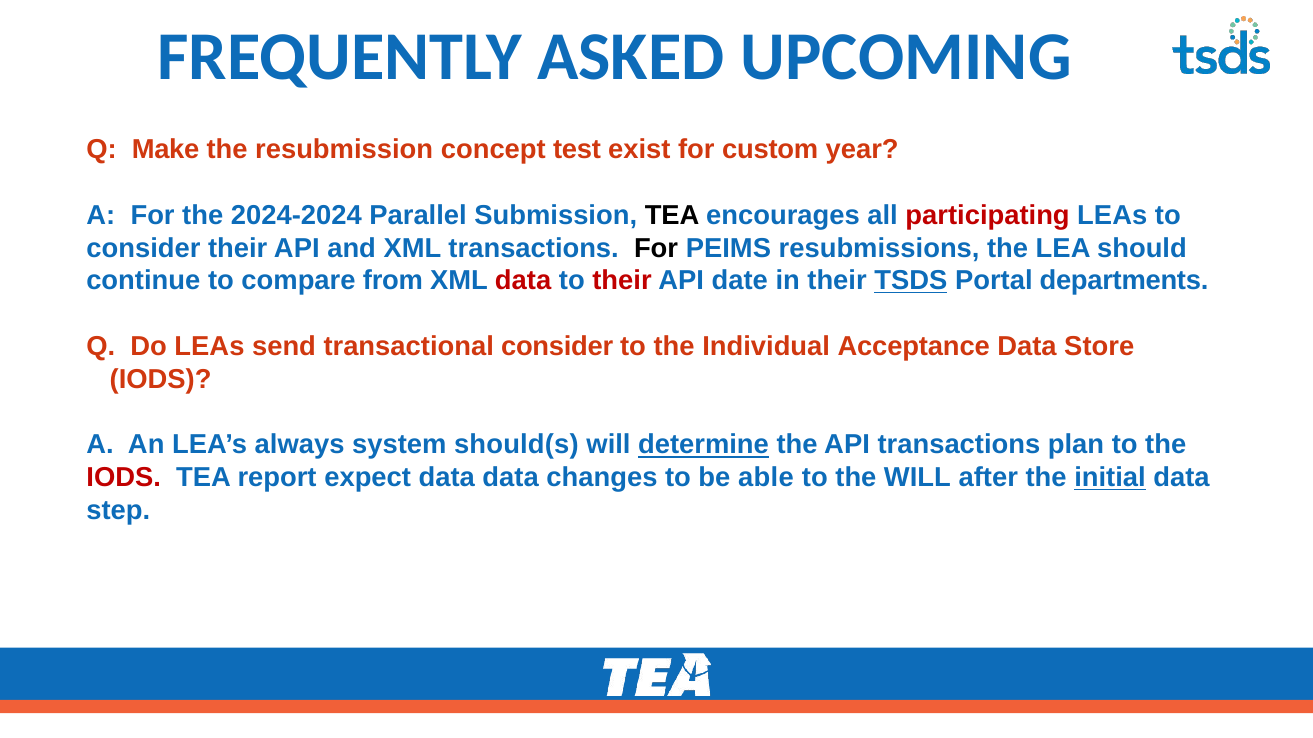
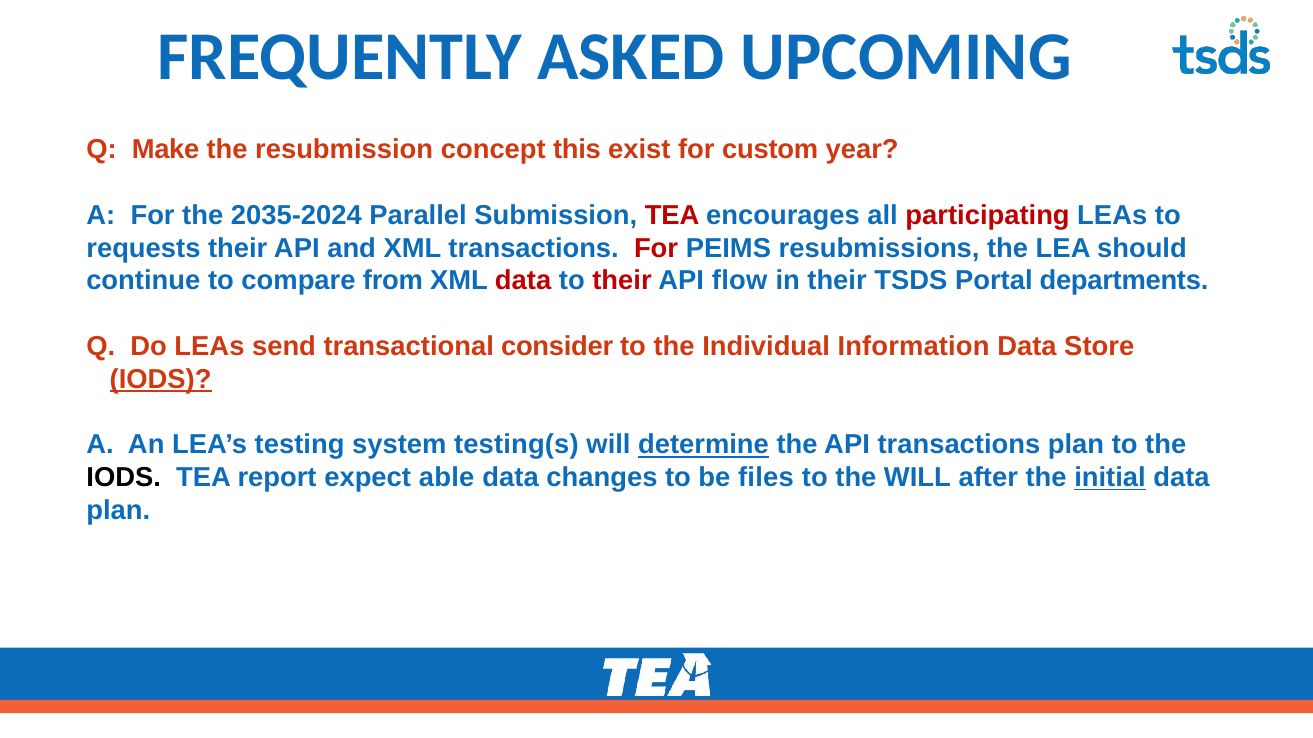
test: test -> this
2024-2024: 2024-2024 -> 2035-2024
TEA at (672, 215) colour: black -> red
consider at (143, 248): consider -> requests
For at (656, 248) colour: black -> red
date: date -> flow
TSDS underline: present -> none
Acceptance: Acceptance -> Information
IODS at (161, 380) underline: none -> present
always: always -> testing
should(s: should(s -> testing(s
IODS at (124, 478) colour: red -> black
expect data: data -> able
able: able -> files
step at (118, 511): step -> plan
